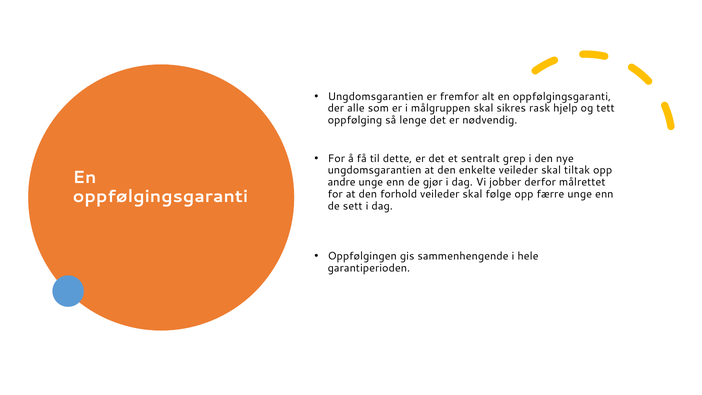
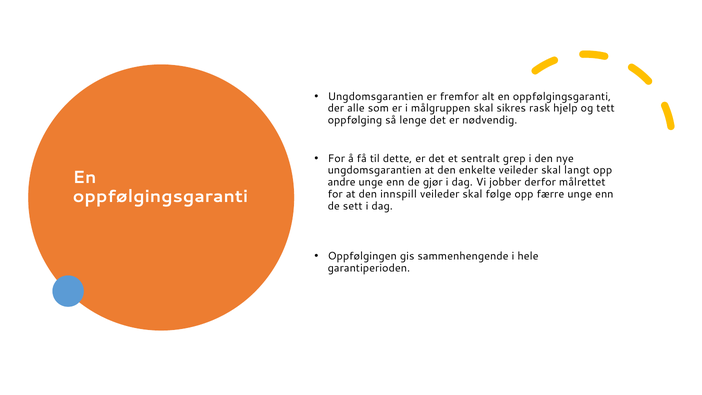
tiltak: tiltak -> langt
forhold: forhold -> innspill
